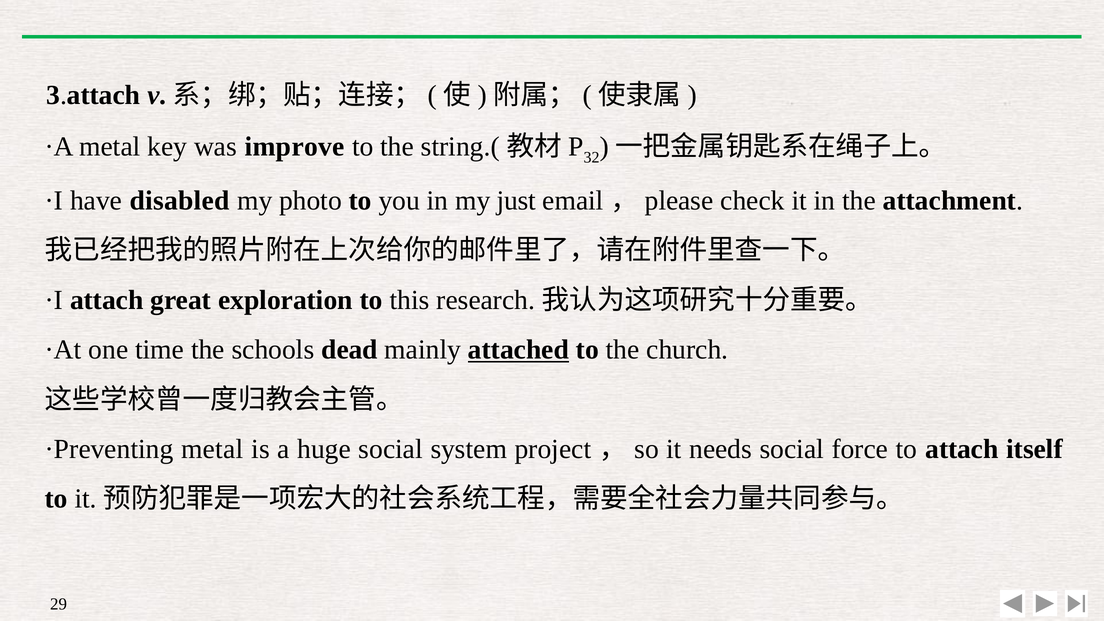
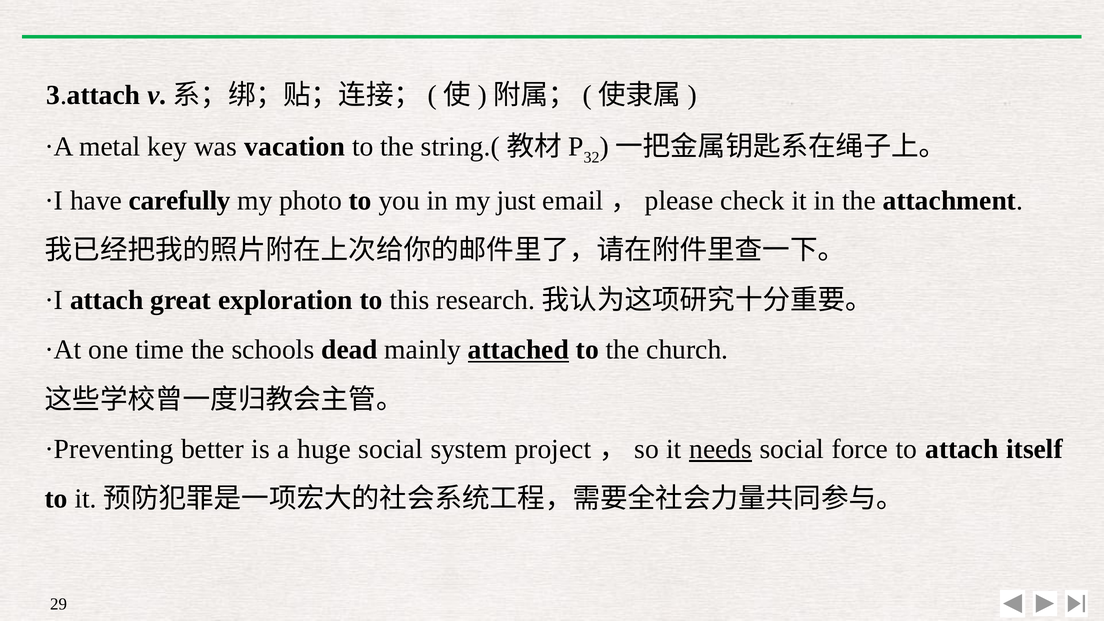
improve: improve -> vacation
disabled: disabled -> carefully
·Preventing metal: metal -> better
needs underline: none -> present
